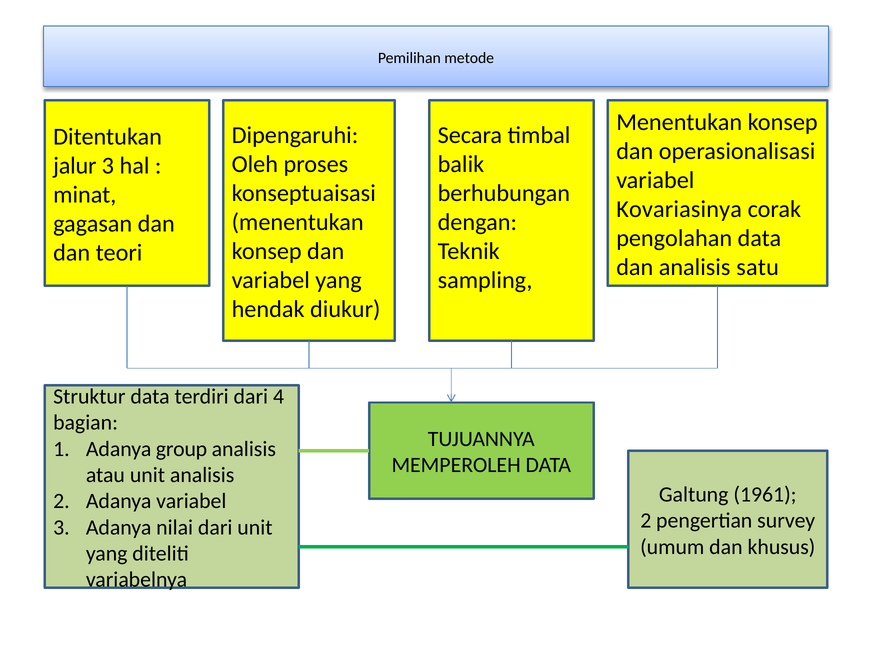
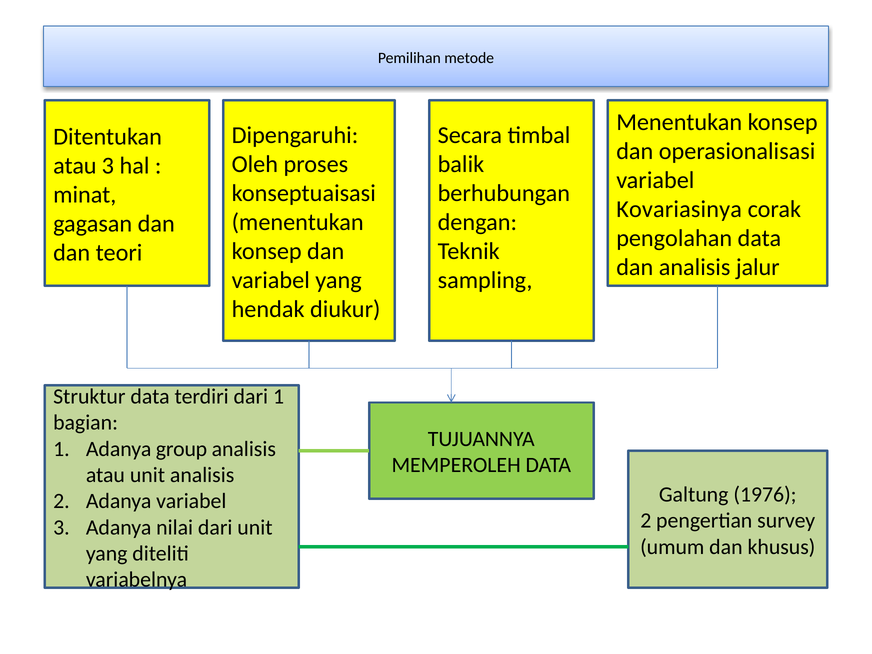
jalur at (75, 166): jalur -> atau
satu: satu -> jalur
dari 4: 4 -> 1
1961: 1961 -> 1976
